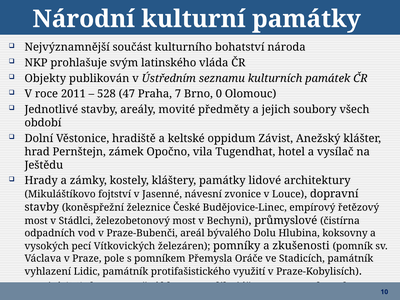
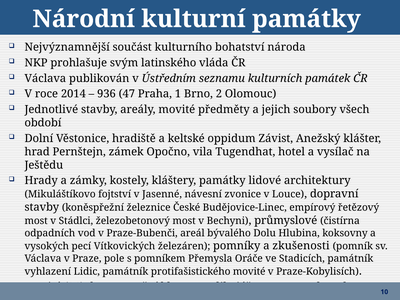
Objekty at (45, 78): Objekty -> Václava
2011: 2011 -> 2014
528: 528 -> 936
7: 7 -> 1
0: 0 -> 2
protifašistického využití: využití -> movité
